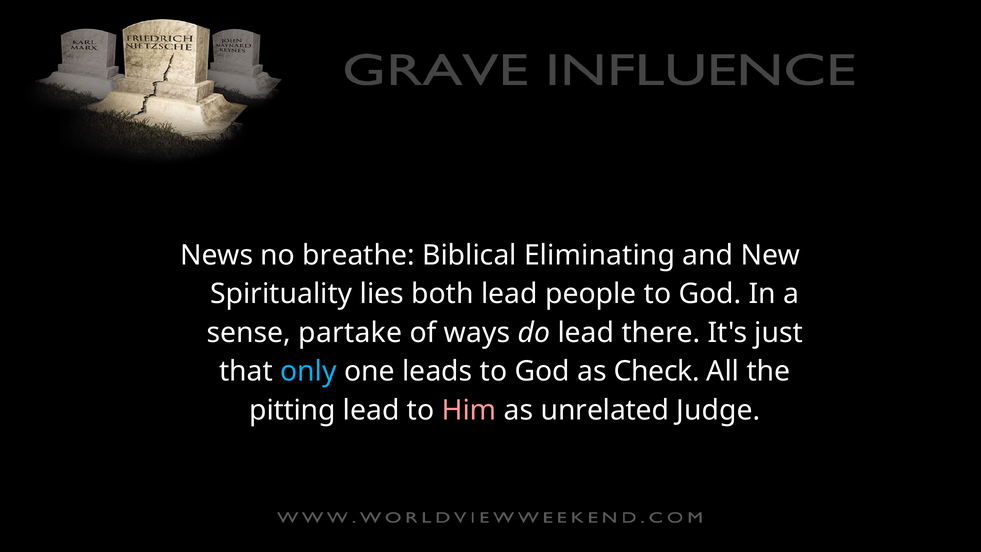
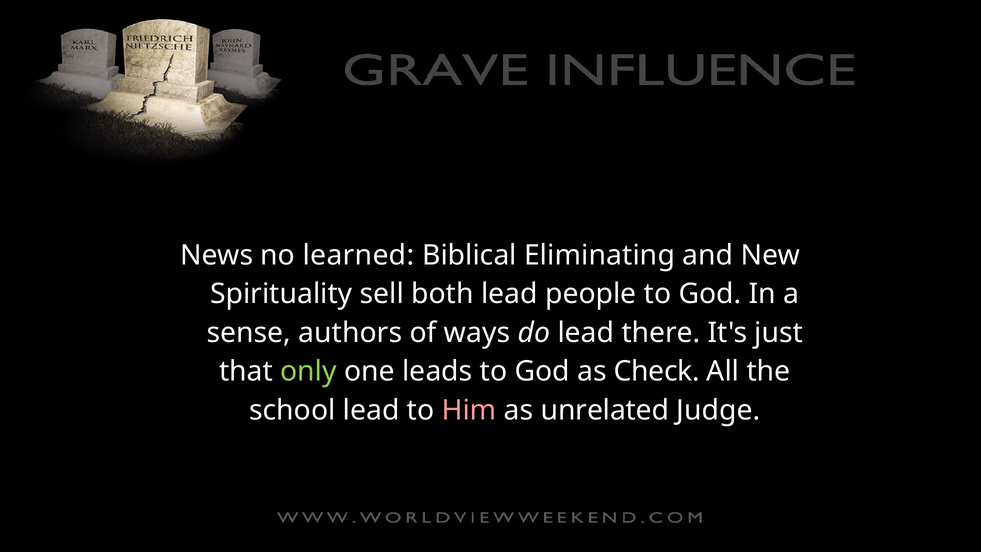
breathe: breathe -> learned
lies: lies -> sell
partake: partake -> authors
only colour: light blue -> light green
pitting: pitting -> school
